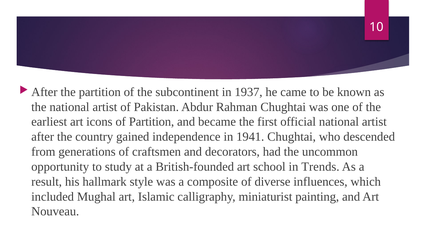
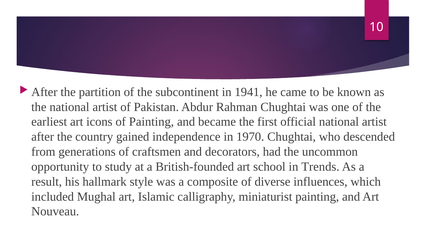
1937: 1937 -> 1941
of Partition: Partition -> Painting
1941: 1941 -> 1970
